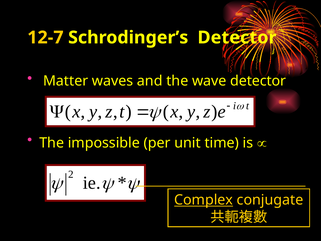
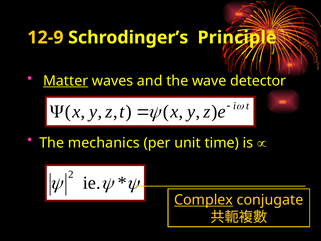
12-7: 12-7 -> 12-9
Schrodinger’s Detector: Detector -> Principle
Matter underline: none -> present
impossible: impossible -> mechanics
